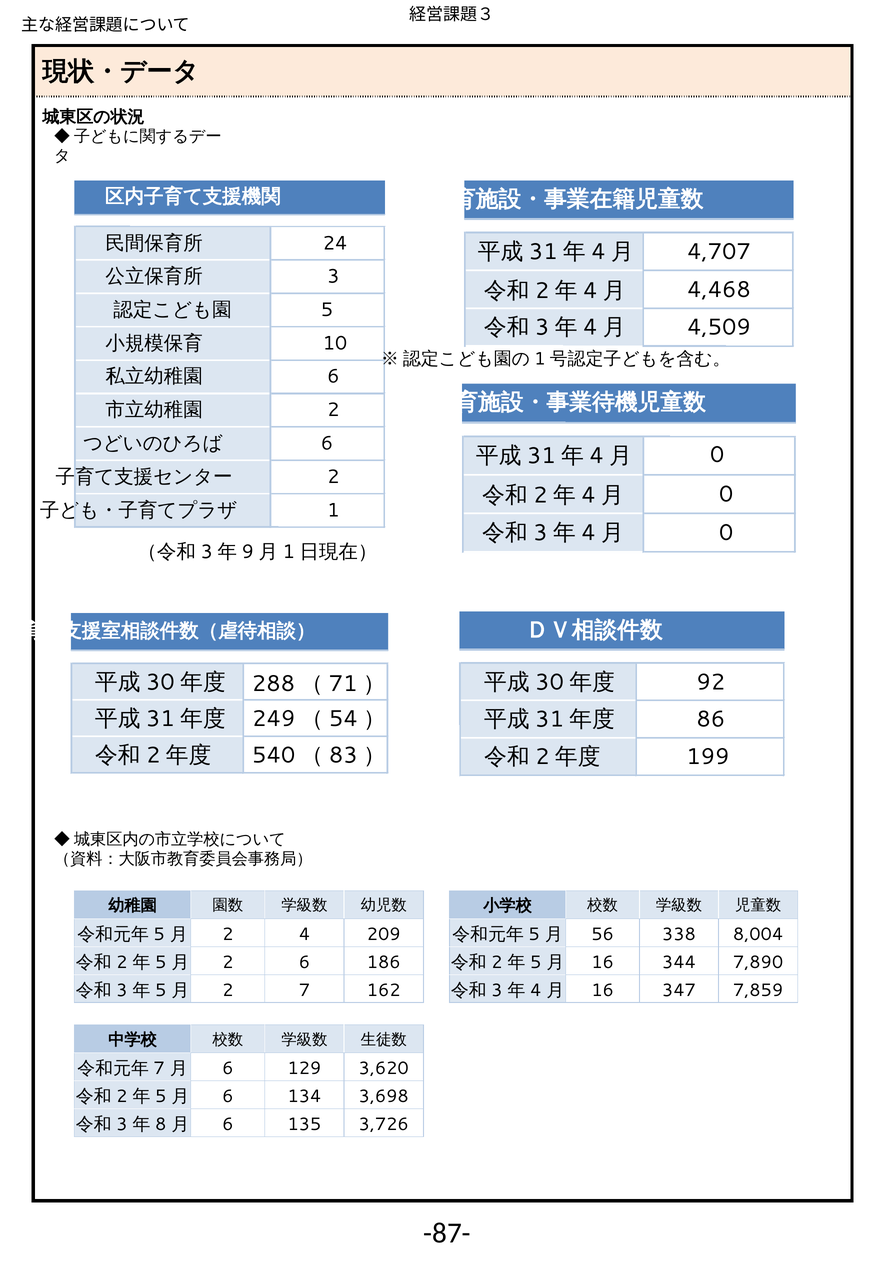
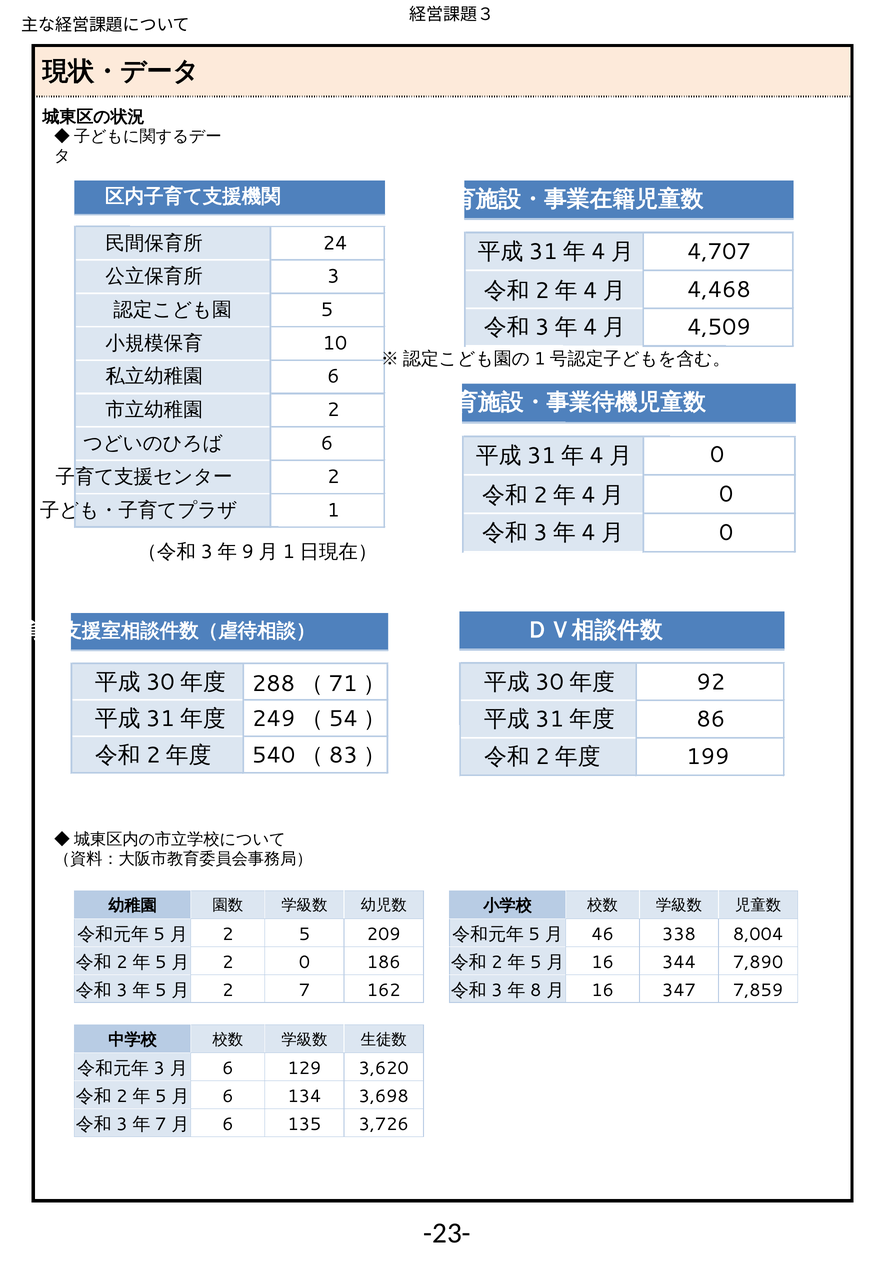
2 4: 4 -> 5
56: 56 -> 46
2 6: 6 -> 0
4 at (536, 990): 4 -> 8
7 at (159, 1068): 7 -> 3
8 at (161, 1124): 8 -> 7
-87-: -87- -> -23-
